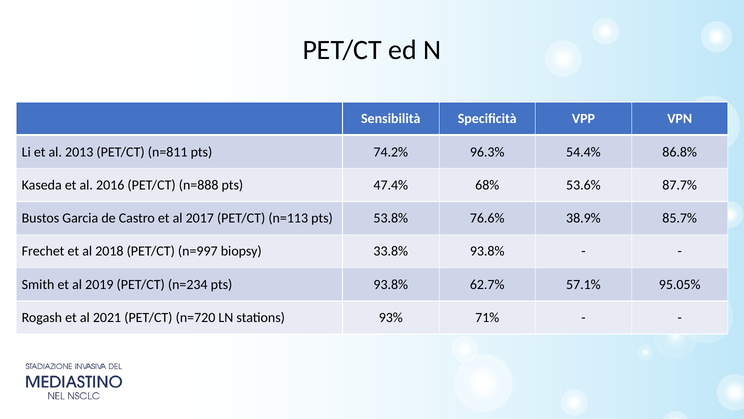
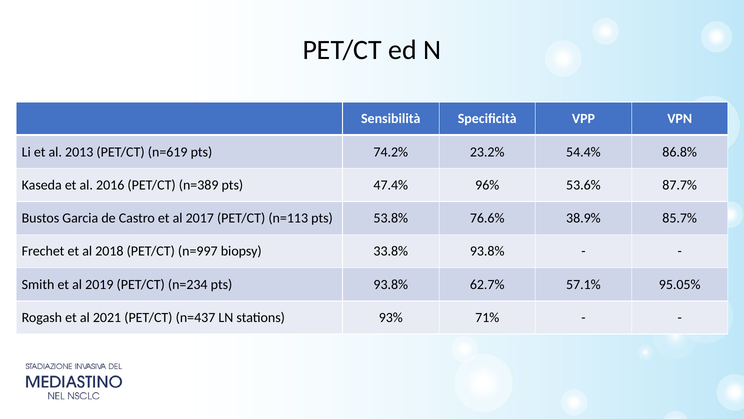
n=811: n=811 -> n=619
96.3%: 96.3% -> 23.2%
n=888: n=888 -> n=389
68%: 68% -> 96%
n=720: n=720 -> n=437
